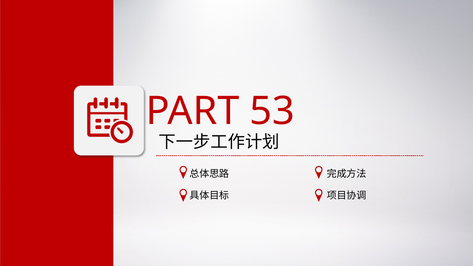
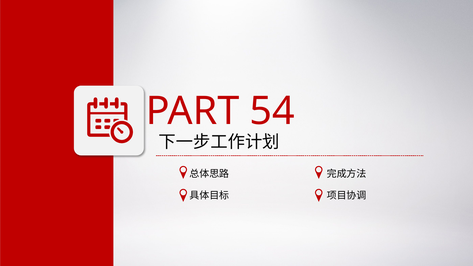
53: 53 -> 54
